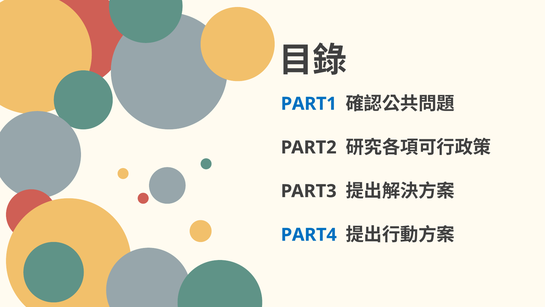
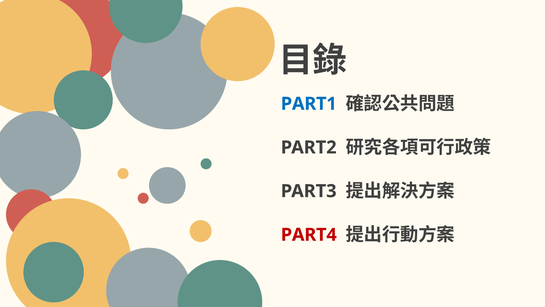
PART4 colour: blue -> red
